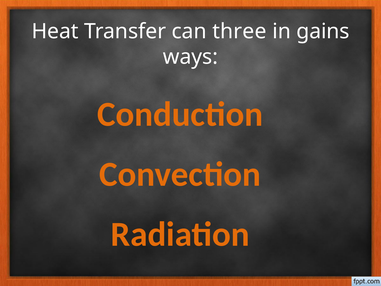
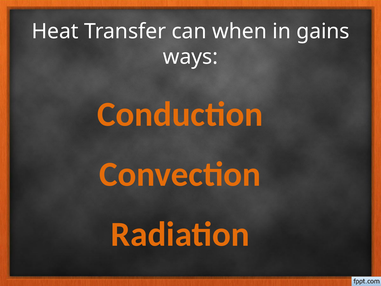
three: three -> when
